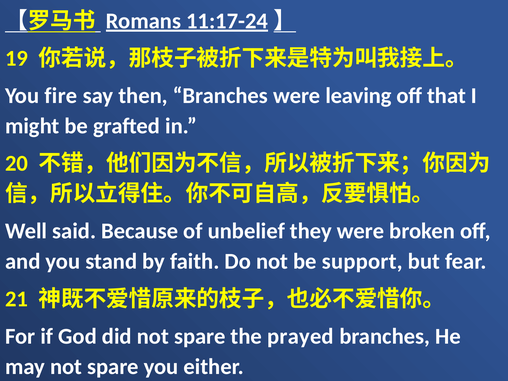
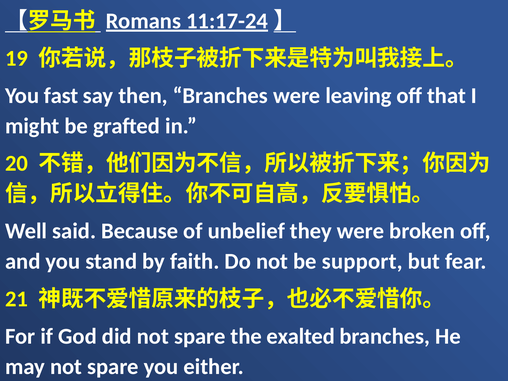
fire: fire -> fast
prayed: prayed -> exalted
